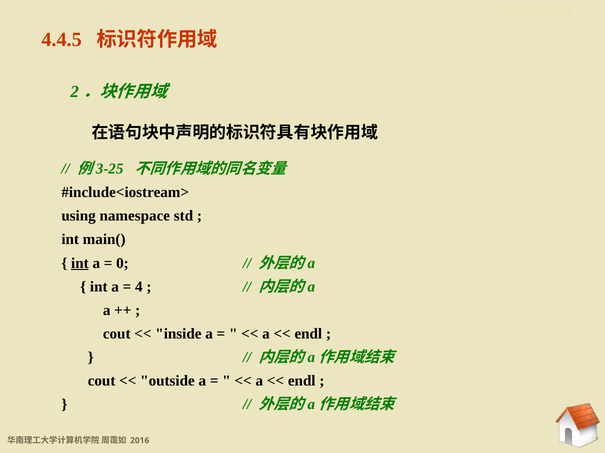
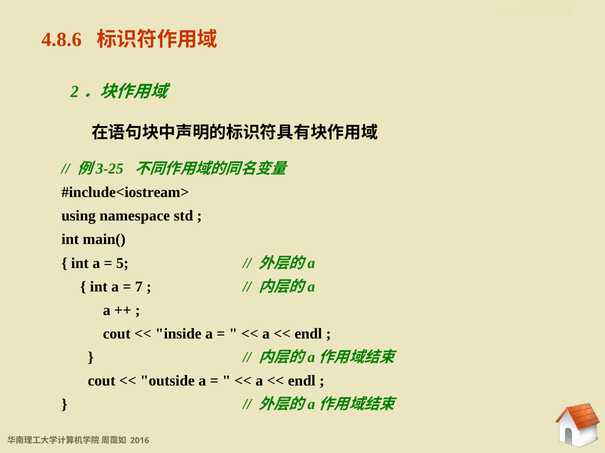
4.4.5: 4.4.5 -> 4.8.6
int at (80, 263) underline: present -> none
0: 0 -> 5
4: 4 -> 7
